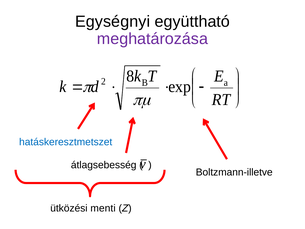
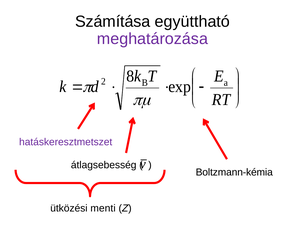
Egységnyi: Egységnyi -> Számítása
hatáskeresztmetszet colour: blue -> purple
Boltzmann-illetve: Boltzmann-illetve -> Boltzmann-kémia
